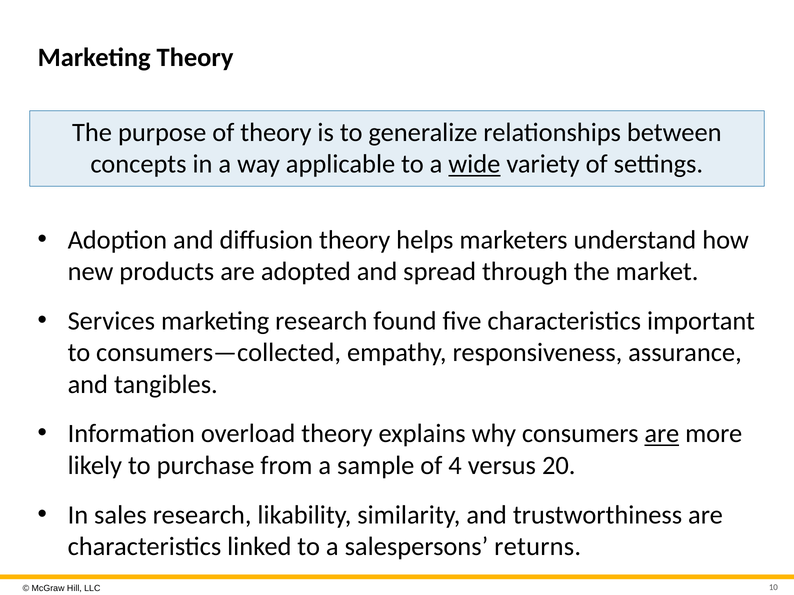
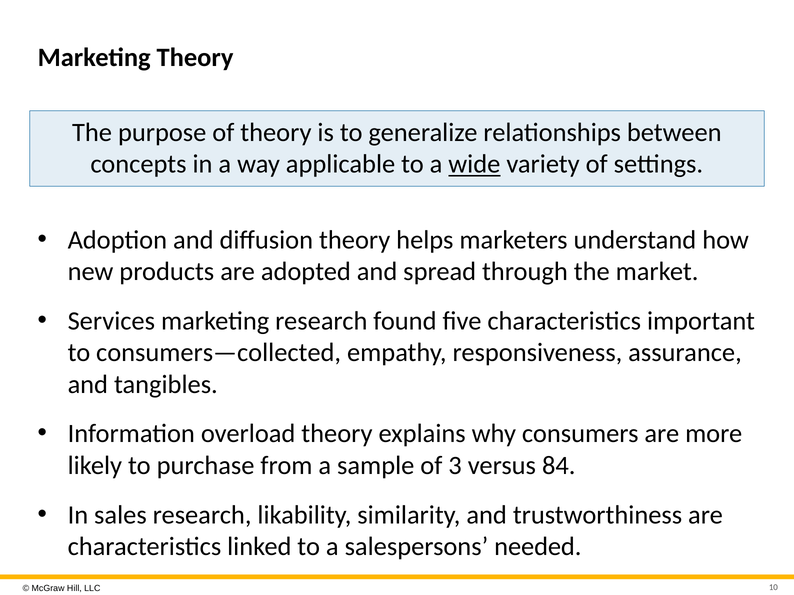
are at (662, 434) underline: present -> none
4: 4 -> 3
20: 20 -> 84
returns: returns -> needed
